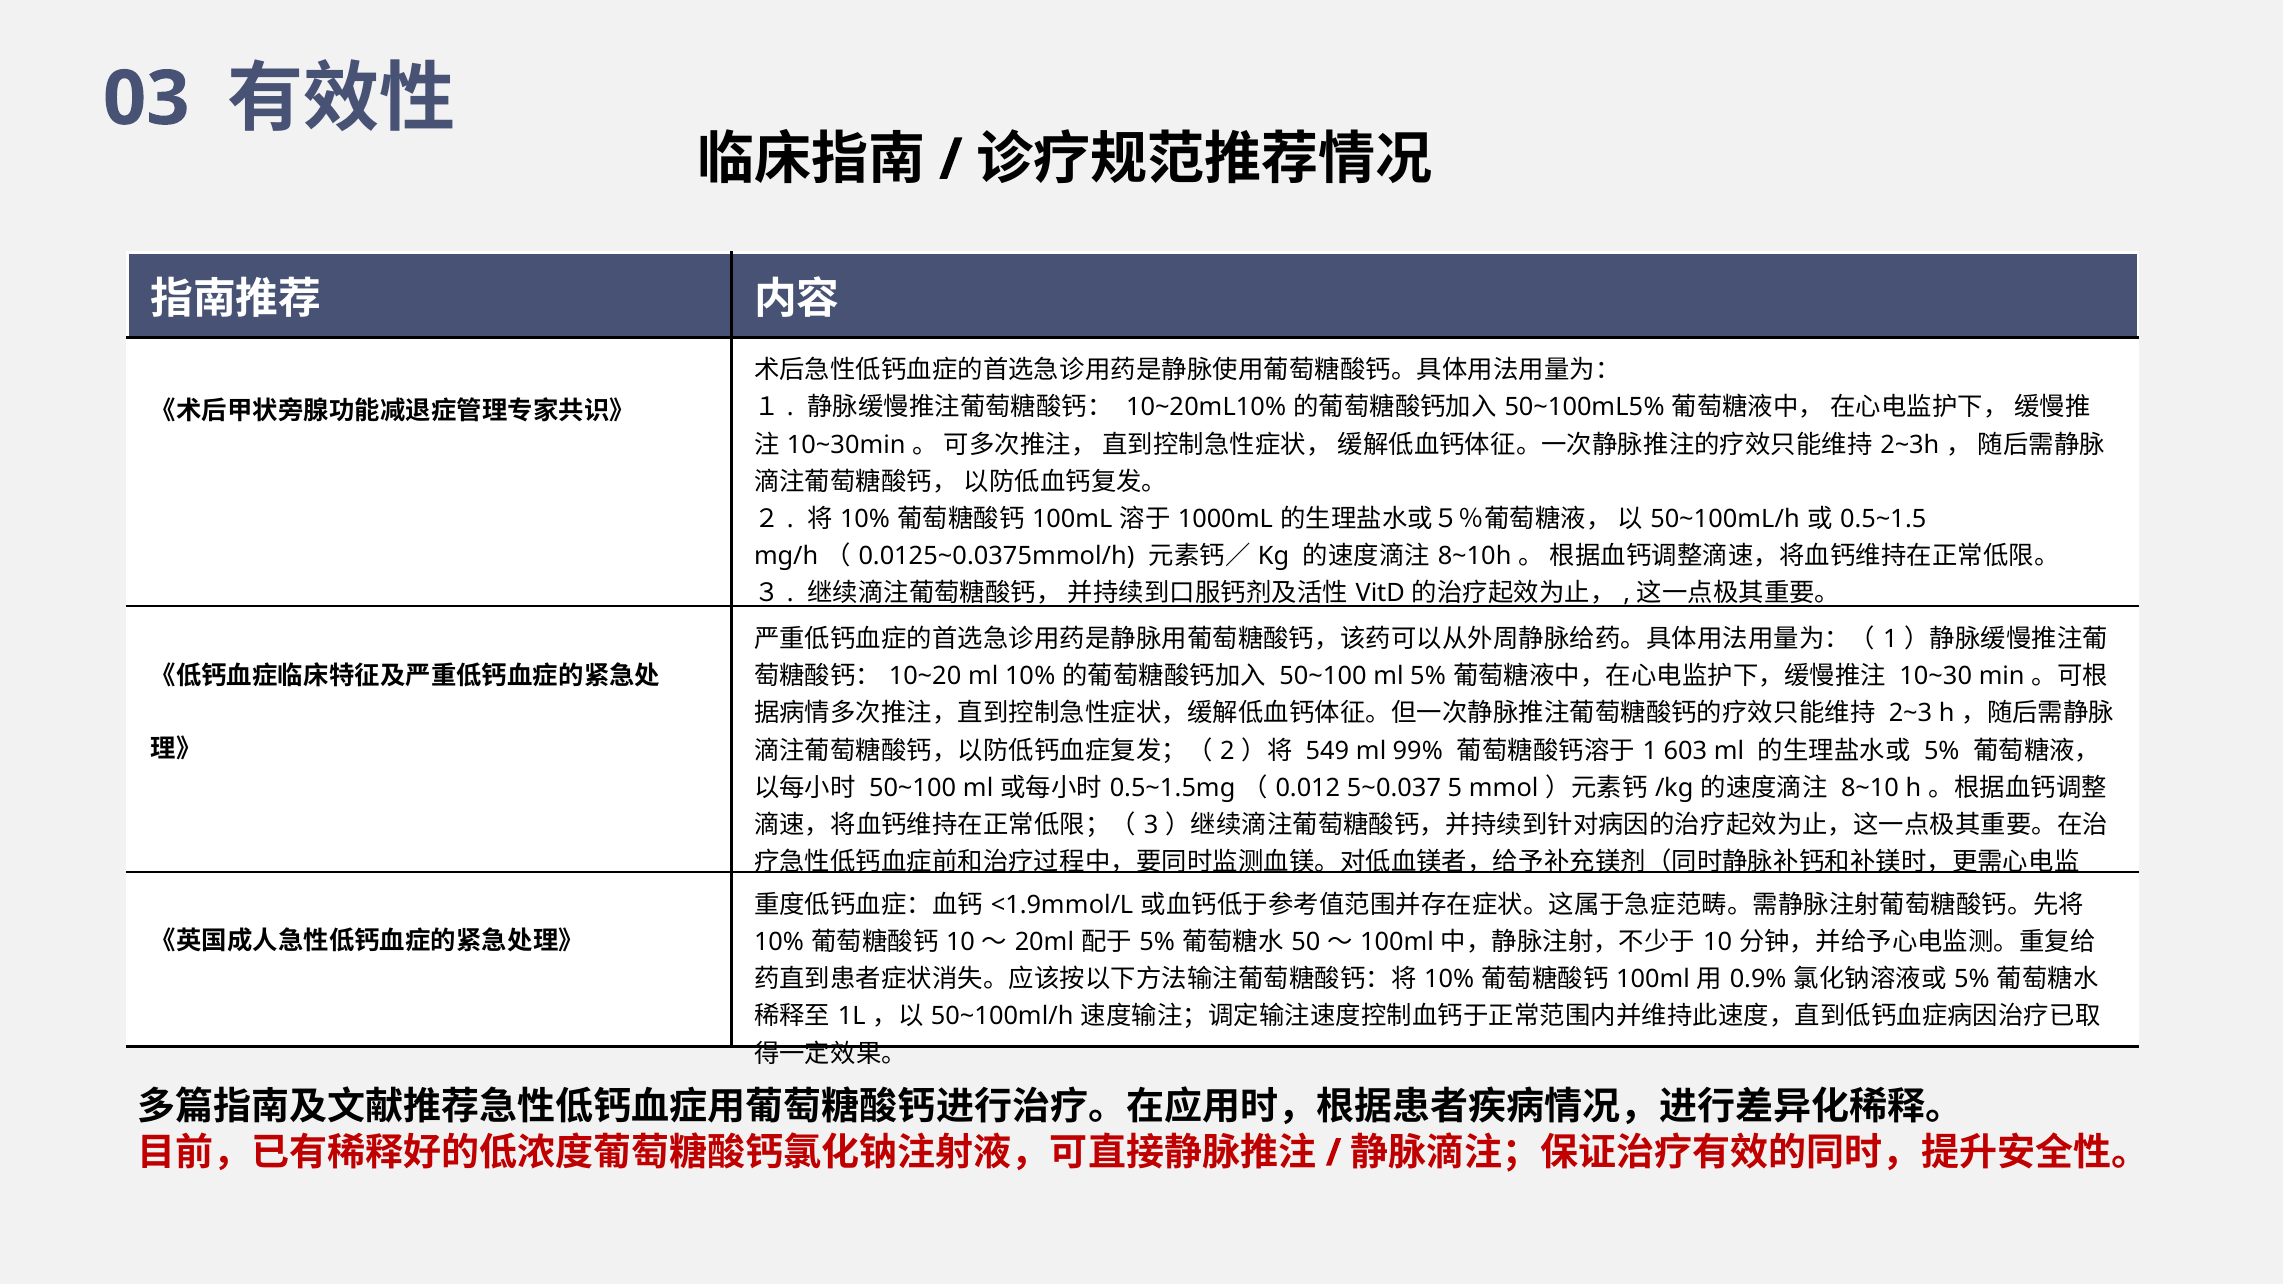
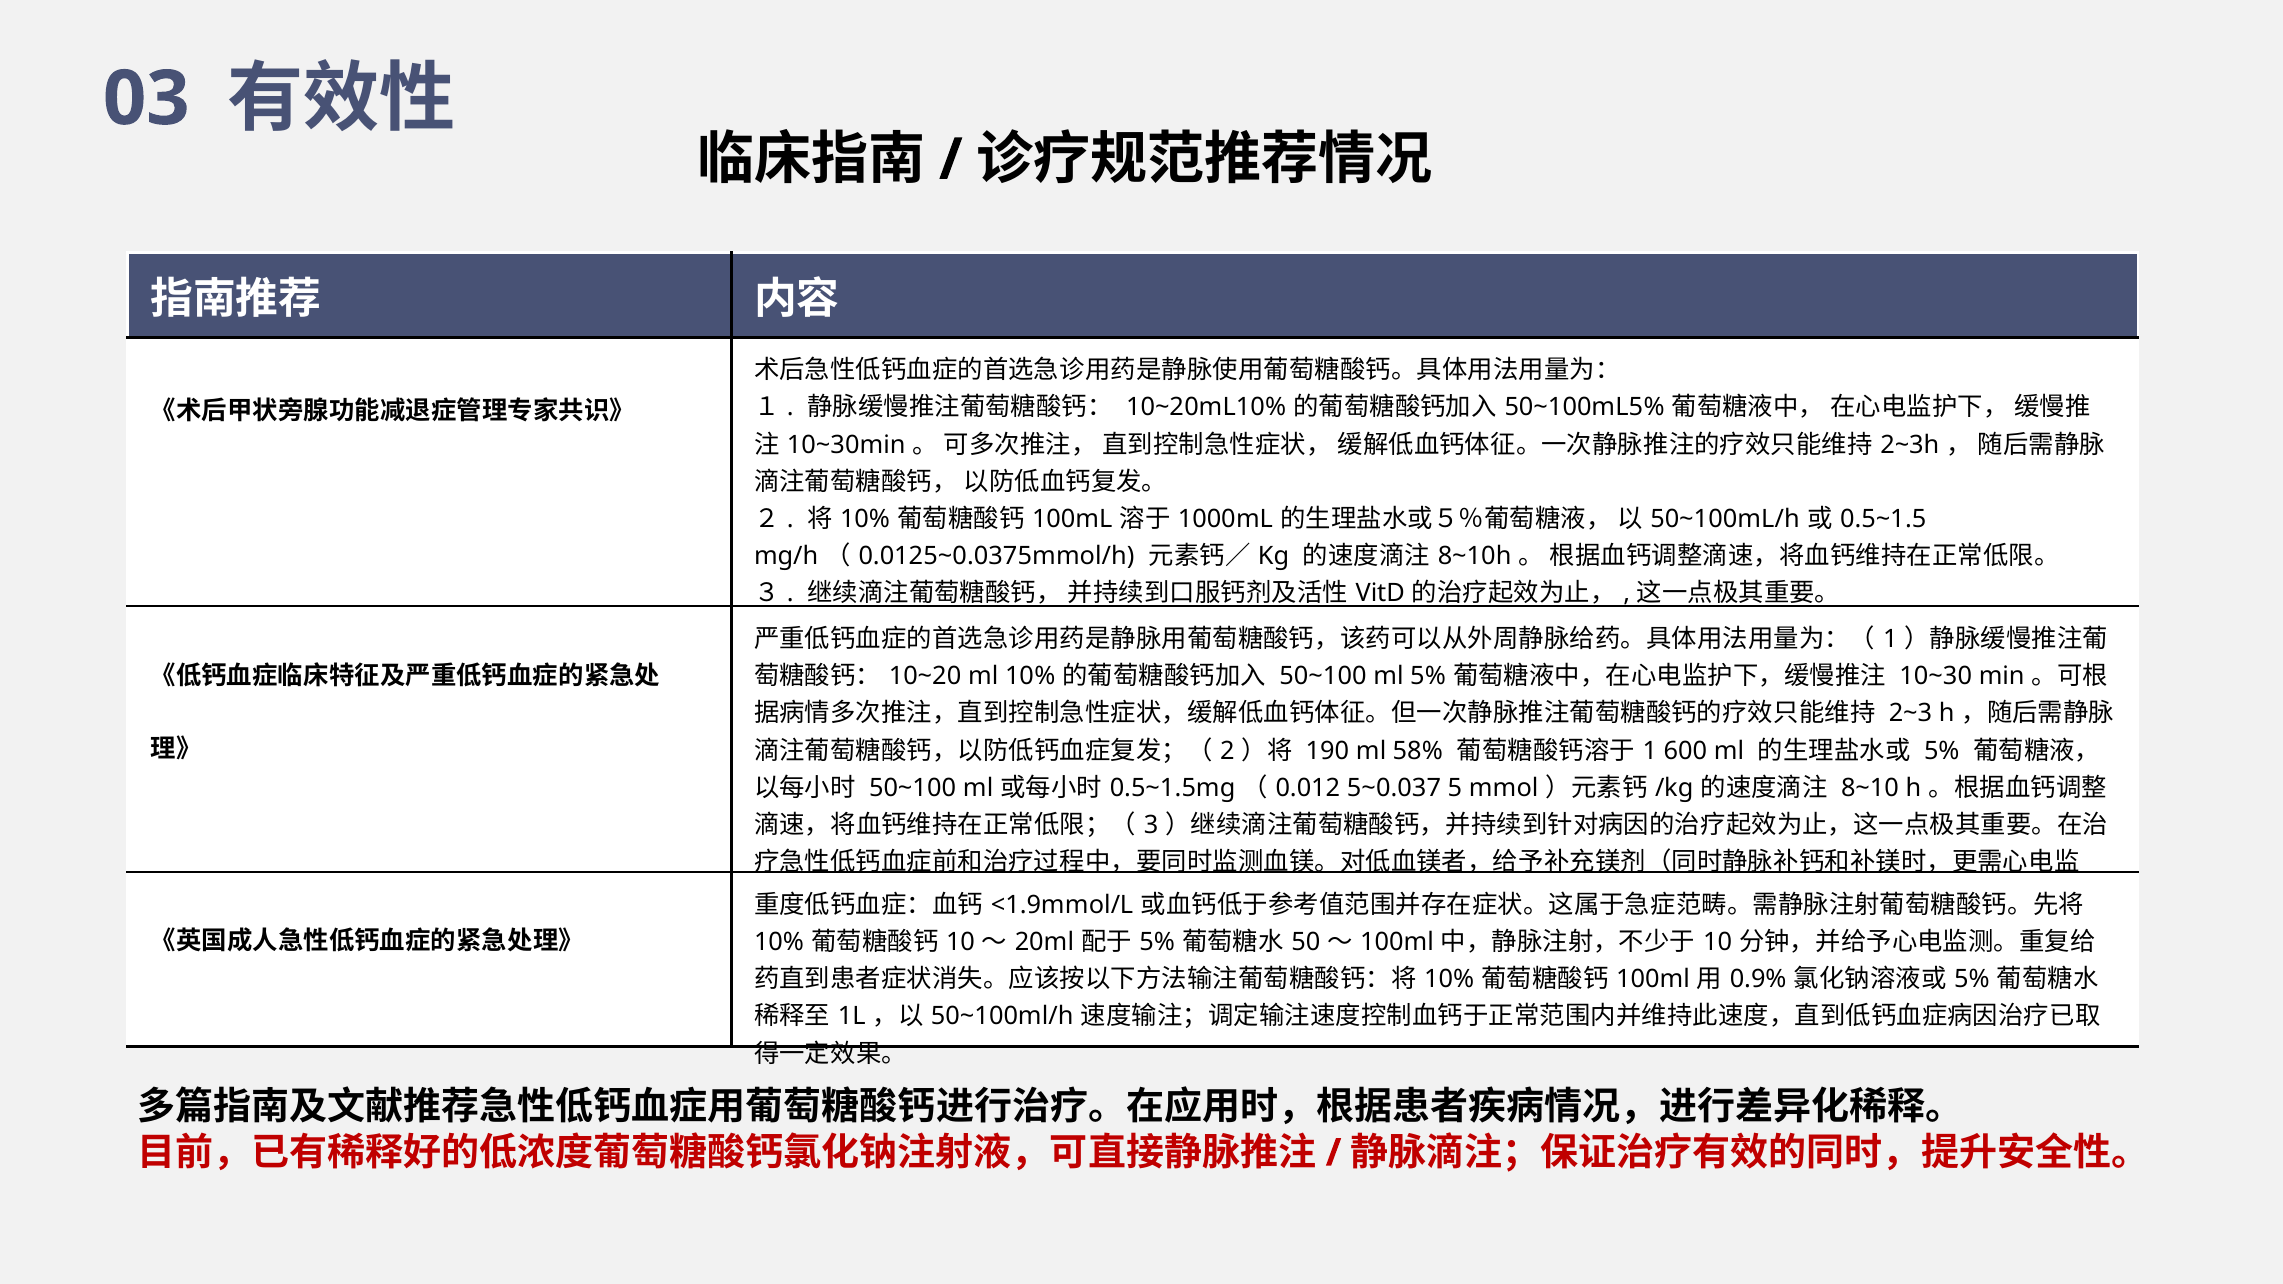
549: 549 -> 190
99%: 99% -> 58%
603: 603 -> 600
